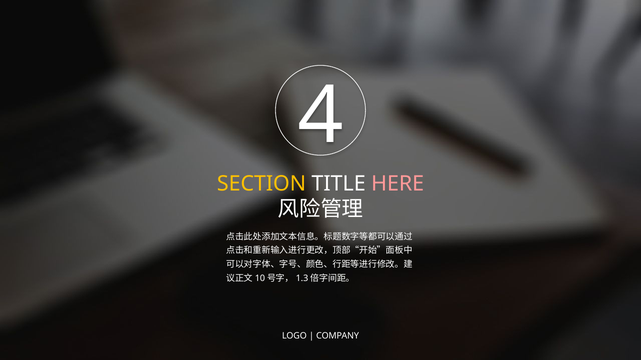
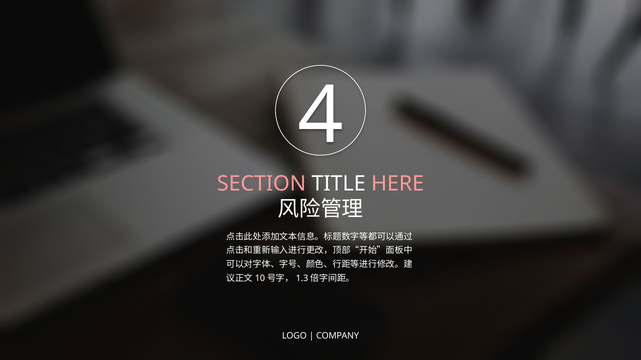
SECTION colour: yellow -> pink
